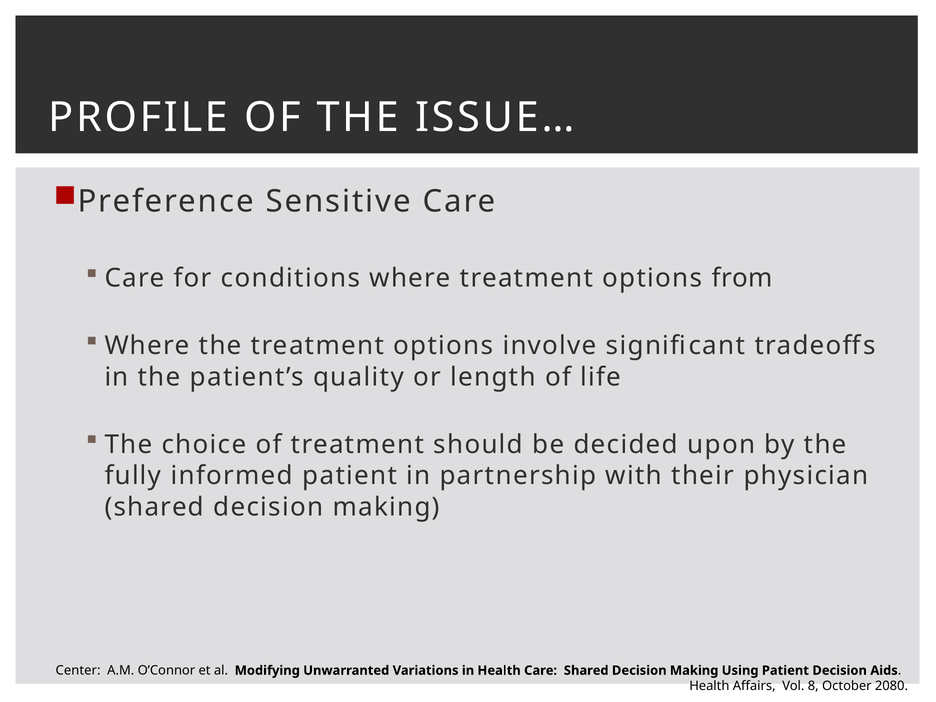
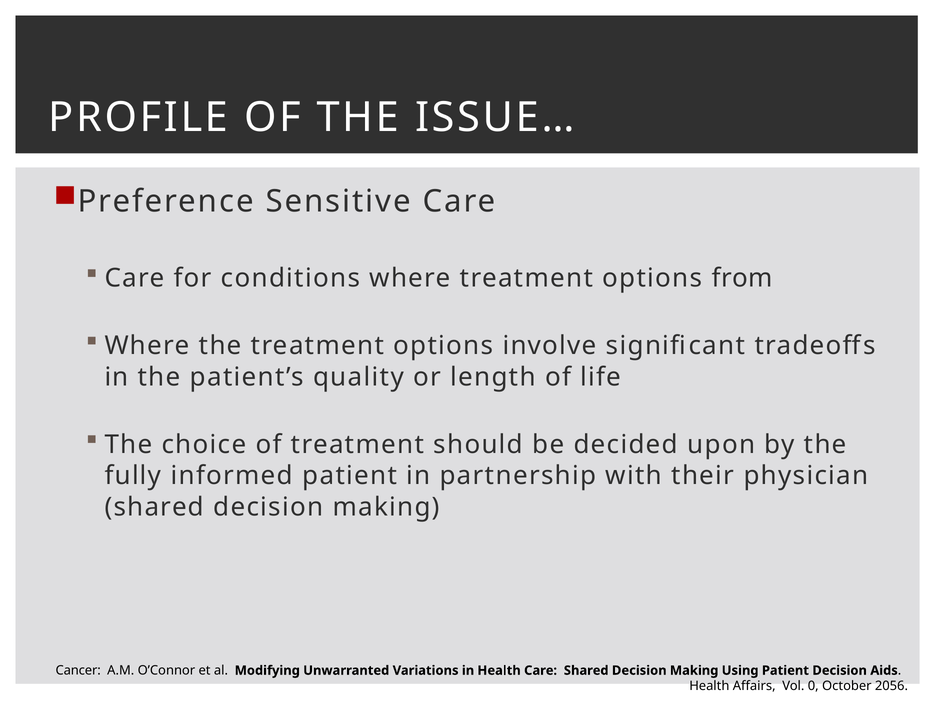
Center: Center -> Cancer
8: 8 -> 0
2080: 2080 -> 2056
